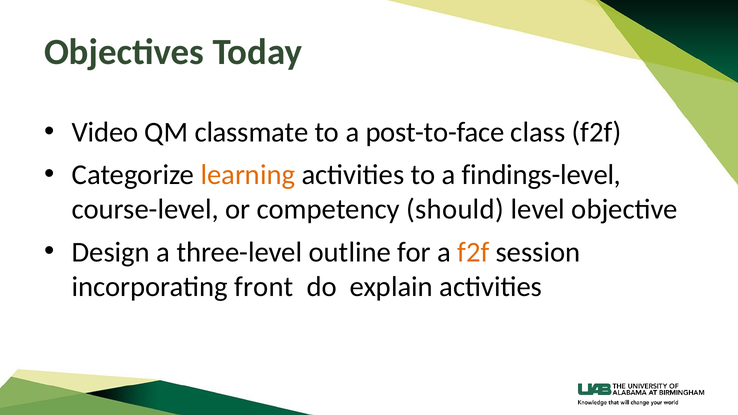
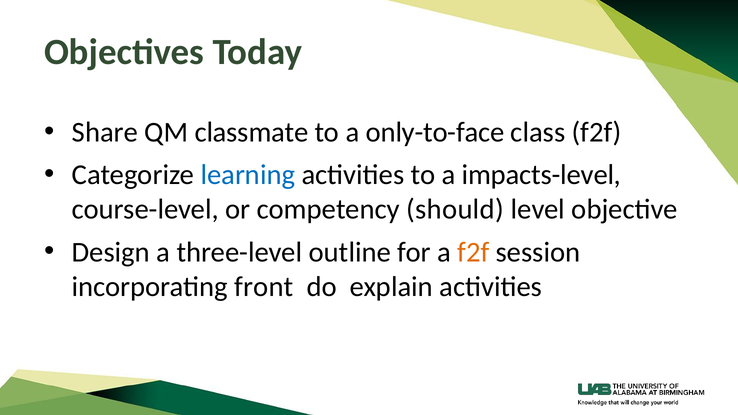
Video: Video -> Share
post-to-face: post-to-face -> only-to-face
learning colour: orange -> blue
findings-level: findings-level -> impacts-level
